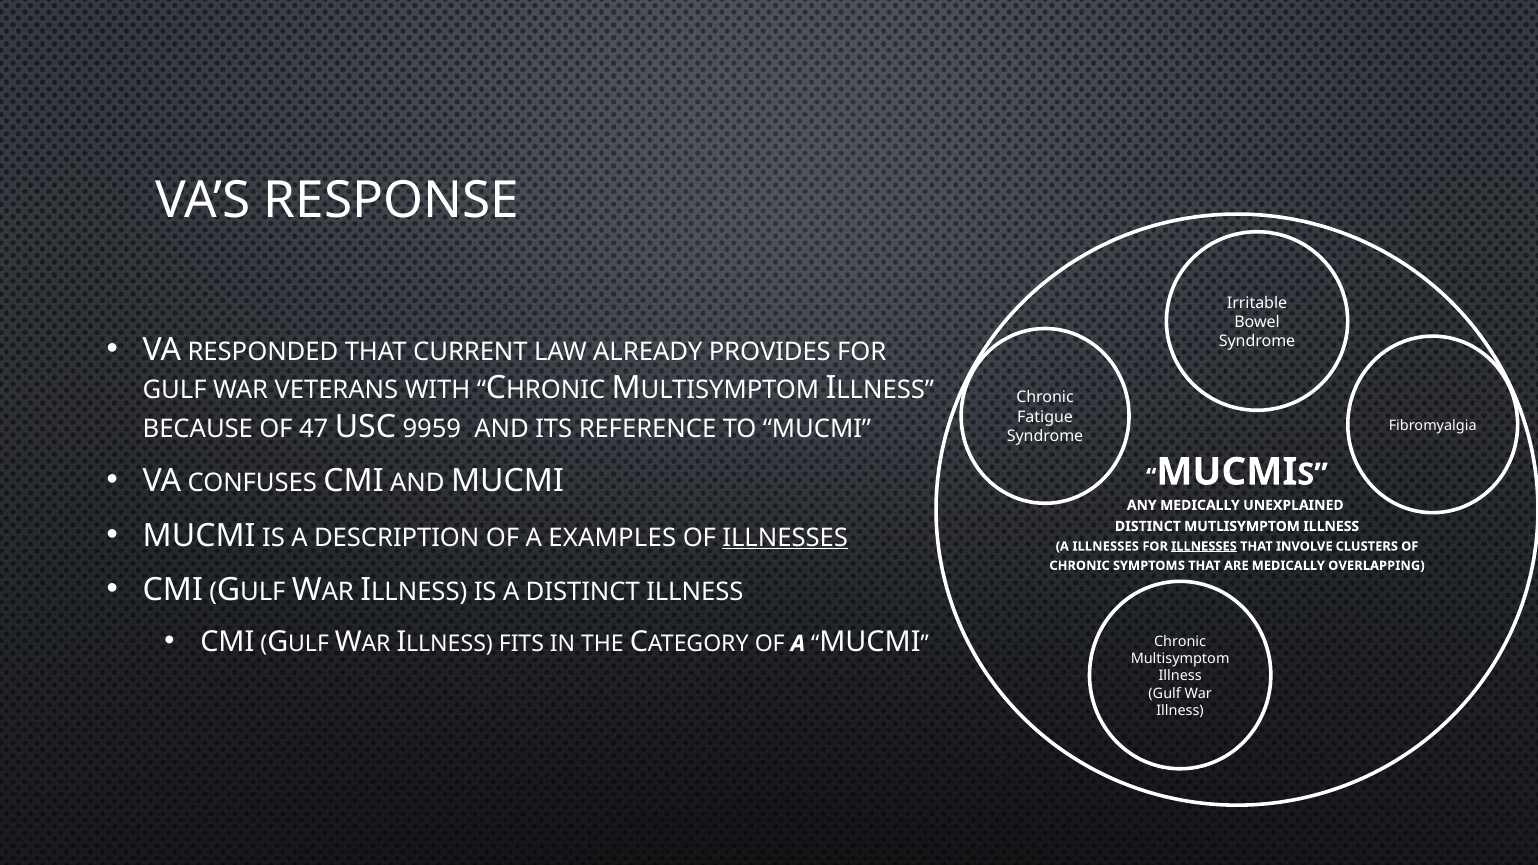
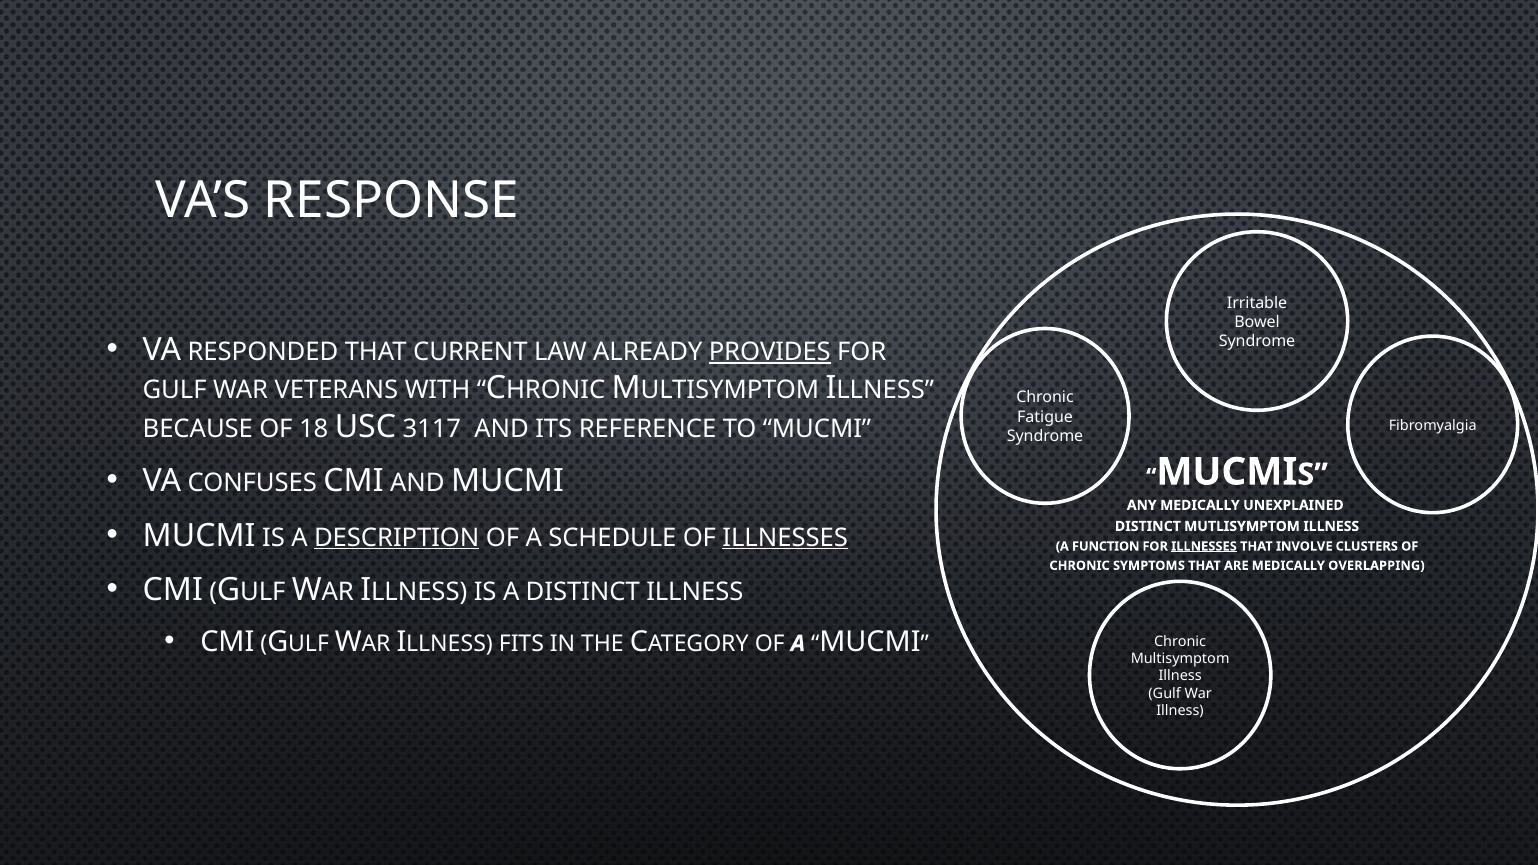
PROVIDES underline: none -> present
47: 47 -> 18
9959: 9959 -> 3117
DESCRIPTION underline: none -> present
EXAMPLES: EXAMPLES -> SCHEDULE
A ILLNESSES: ILLNESSES -> FUNCTION
